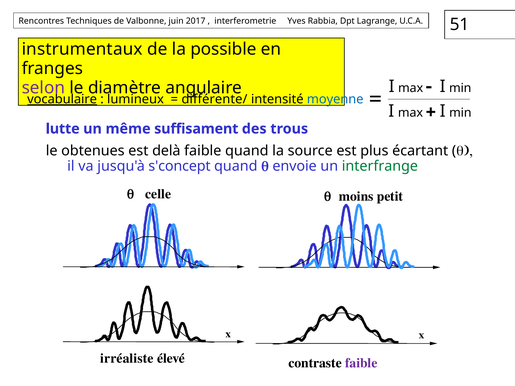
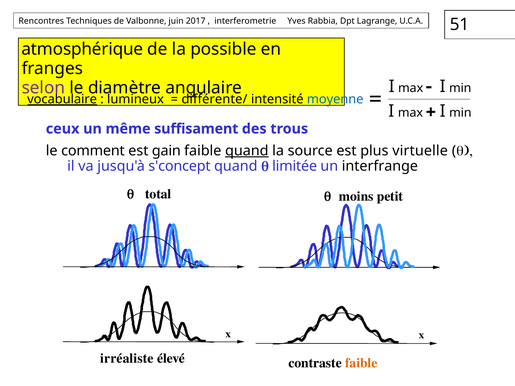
instrumentaux: instrumentaux -> atmosphérique
lutte: lutte -> ceux
obtenues: obtenues -> comment
delà: delà -> gain
quand at (247, 151) underline: none -> present
écartant: écartant -> virtuelle
envoie: envoie -> limitée
interfrange colour: green -> black
celle: celle -> total
faible at (361, 363) colour: purple -> orange
